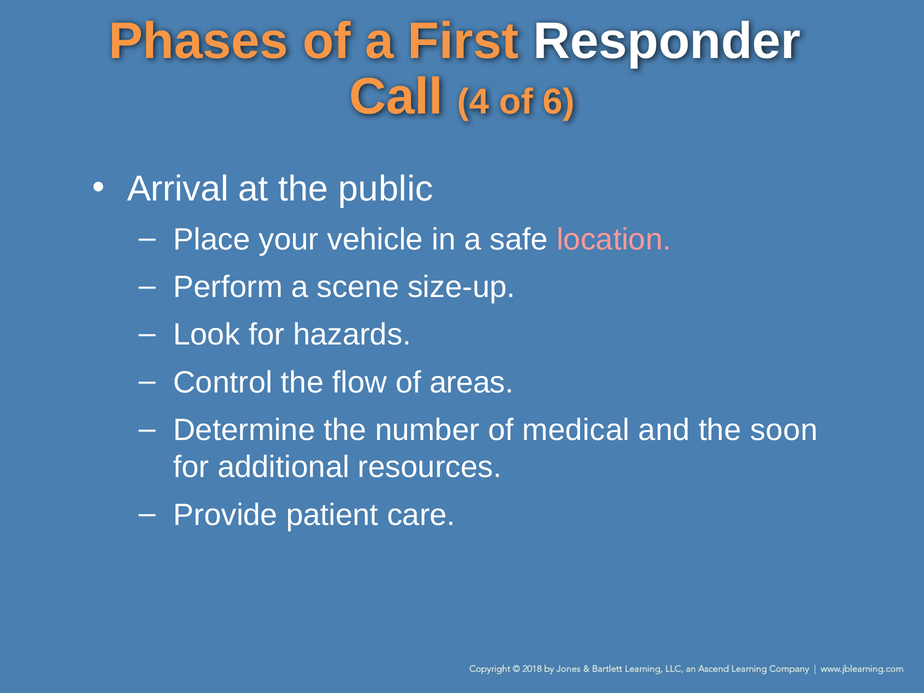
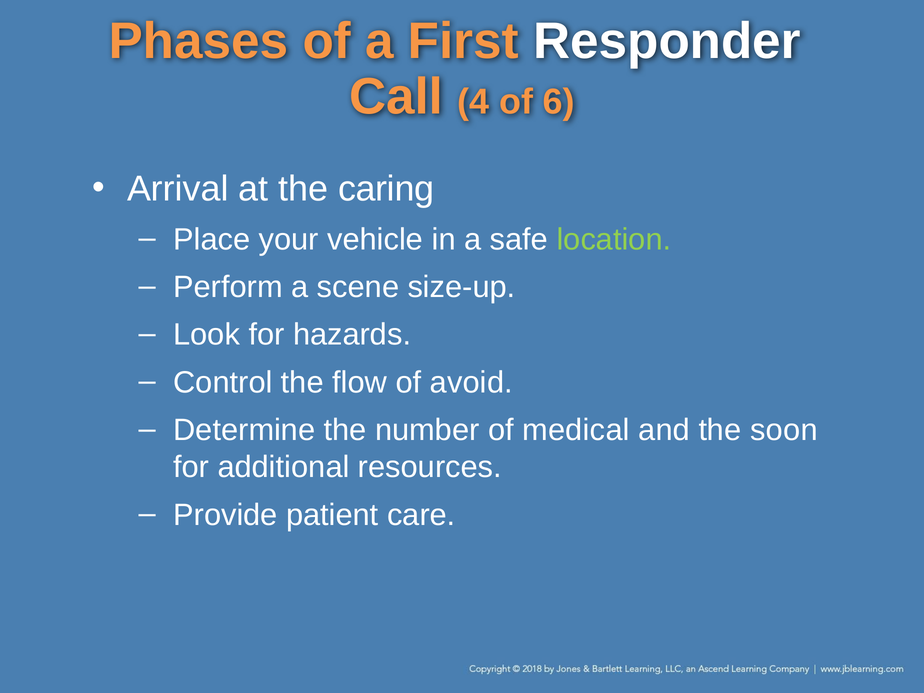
public: public -> caring
location colour: pink -> light green
areas: areas -> avoid
